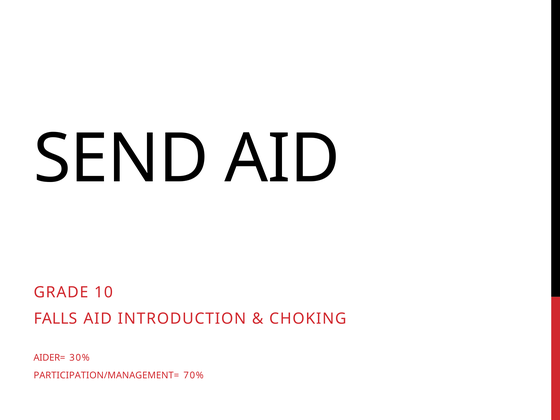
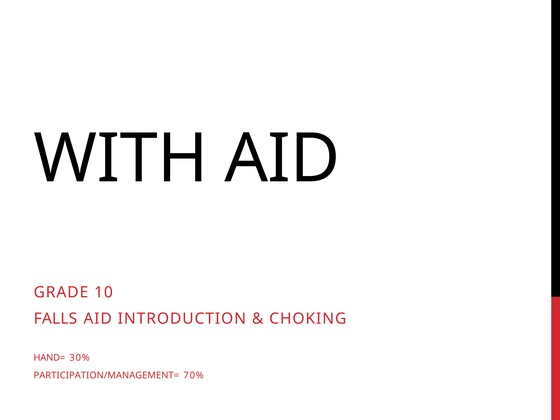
SEND: SEND -> WITH
AIDER=: AIDER= -> HAND=
